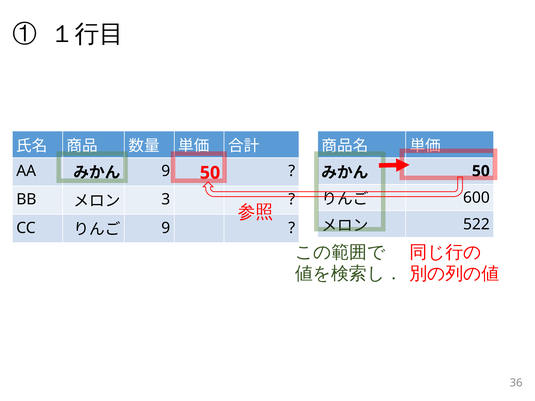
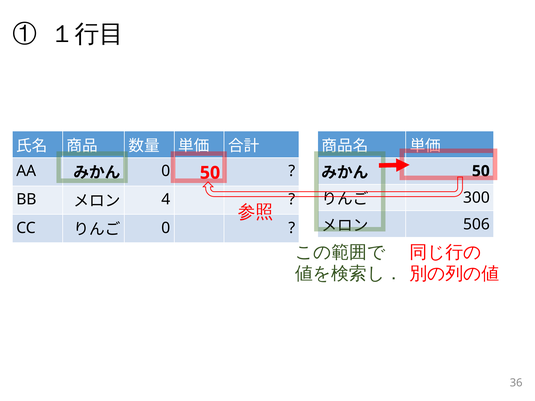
9 at (166, 171): 9 -> 0
600: 600 -> 300
3: 3 -> 4
522: 522 -> 506
9 at (166, 228): 9 -> 0
